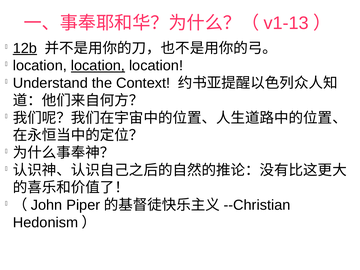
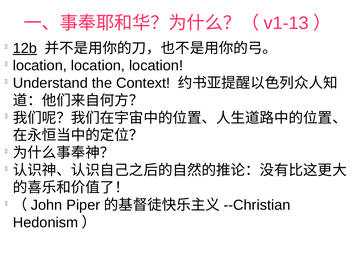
location at (98, 66) underline: present -> none
